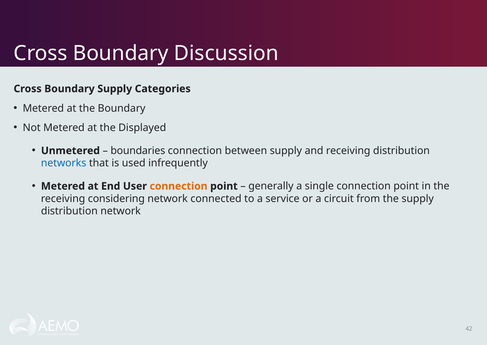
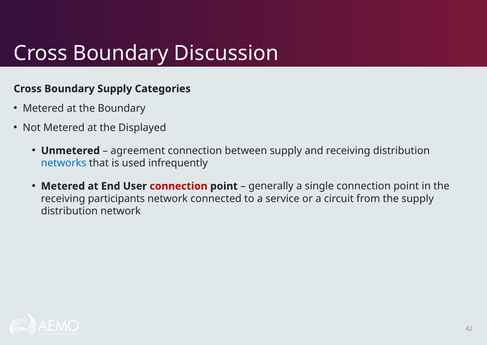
boundaries: boundaries -> agreement
connection at (179, 186) colour: orange -> red
considering: considering -> participants
